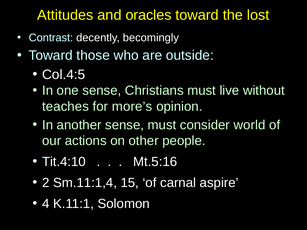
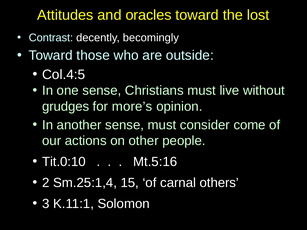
teaches: teaches -> grudges
world: world -> come
Tit.4:10: Tit.4:10 -> Tit.0:10
Sm.11:1,4: Sm.11:1,4 -> Sm.25:1,4
aspire: aspire -> others
4: 4 -> 3
